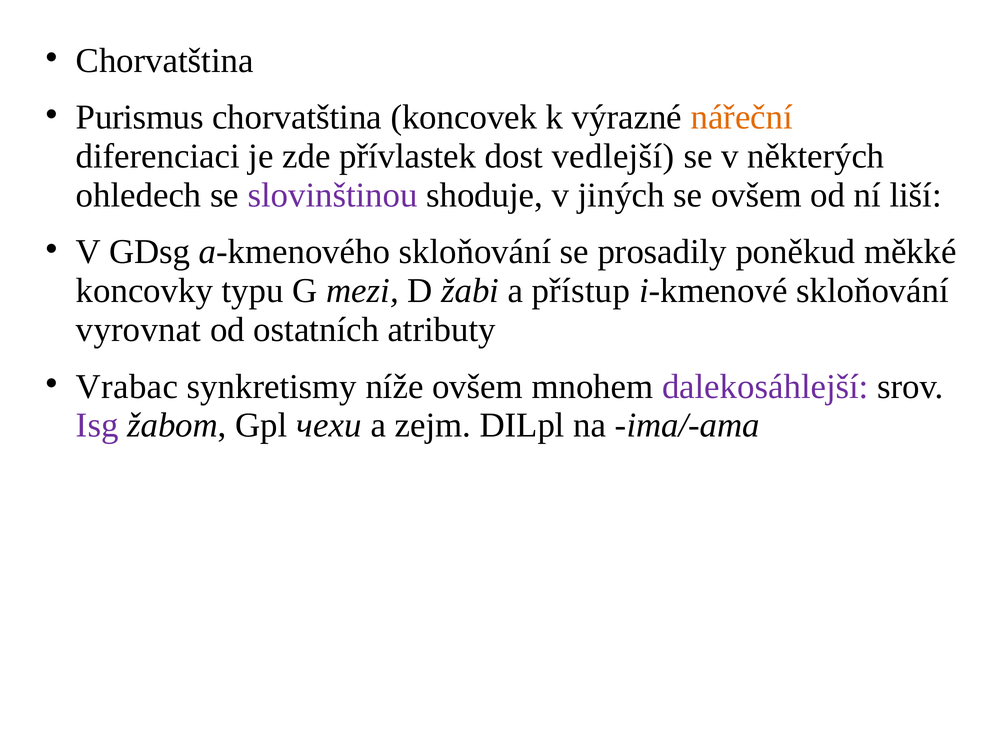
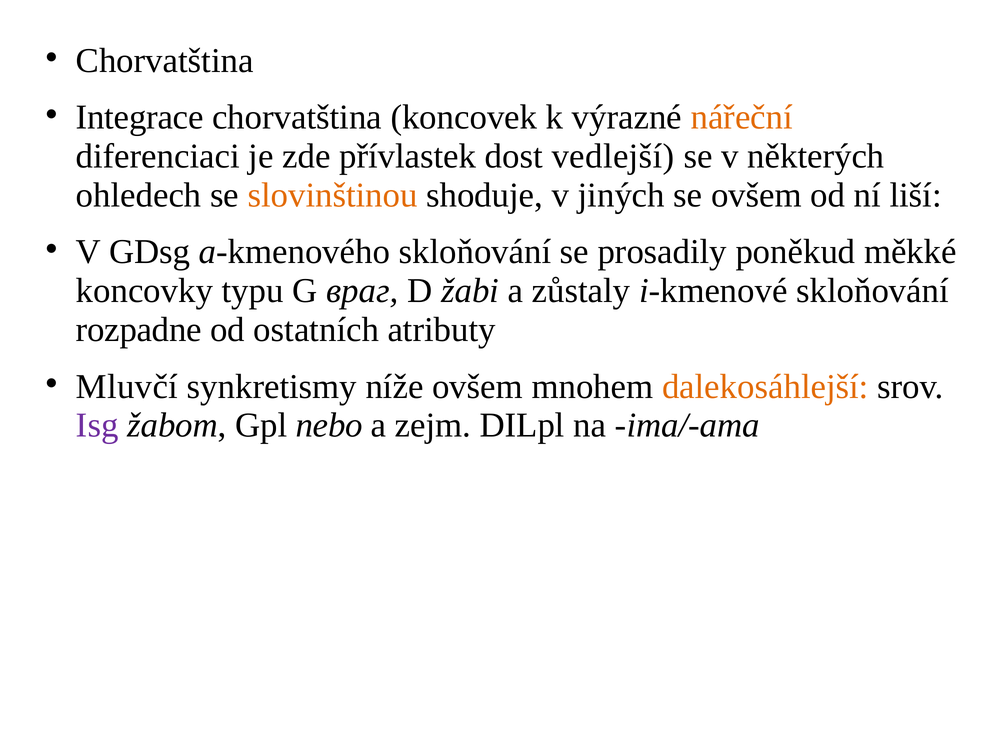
Purismus: Purismus -> Integrace
slovinštinou colour: purple -> orange
mezi: mezi -> враг
přístup: přístup -> zůstaly
vyrovnat: vyrovnat -> rozpadne
Vrabac: Vrabac -> Mluvčí
dalekosáhlejší colour: purple -> orange
чeхи: чeхи -> nebo
